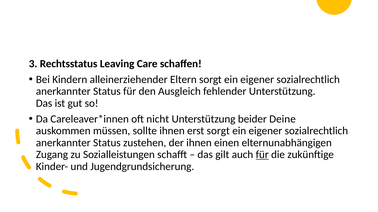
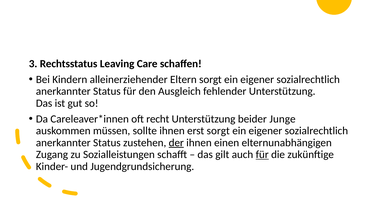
nicht: nicht -> recht
Deine: Deine -> Junge
der underline: none -> present
